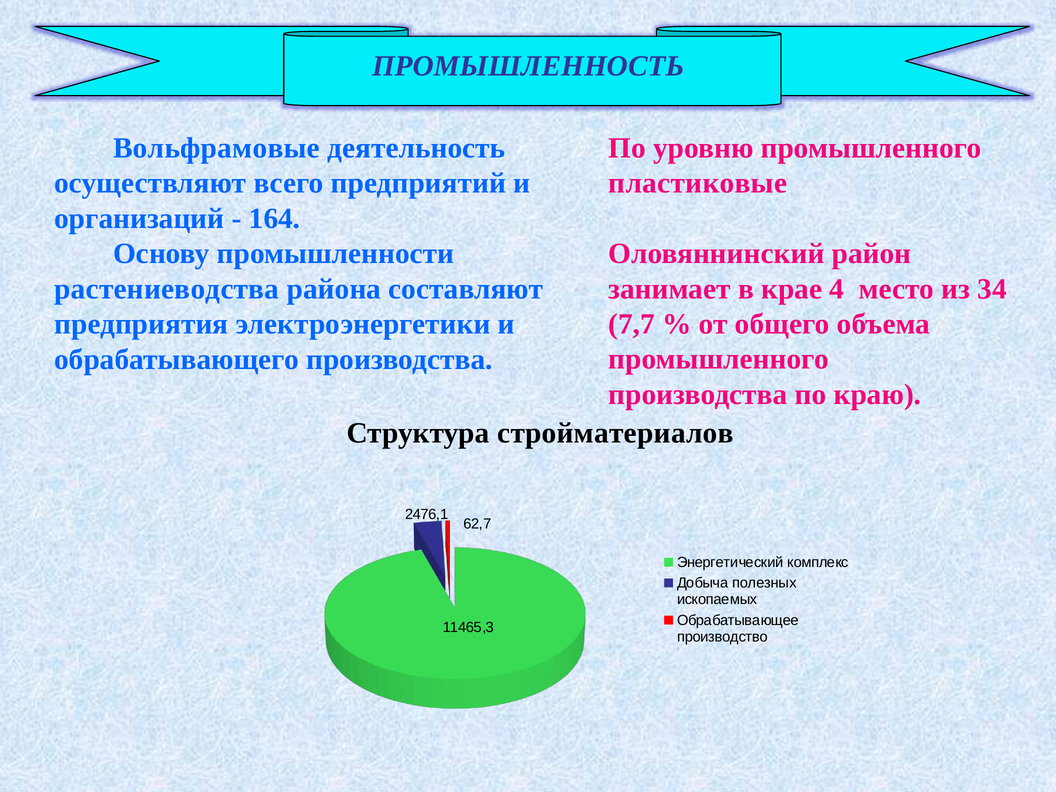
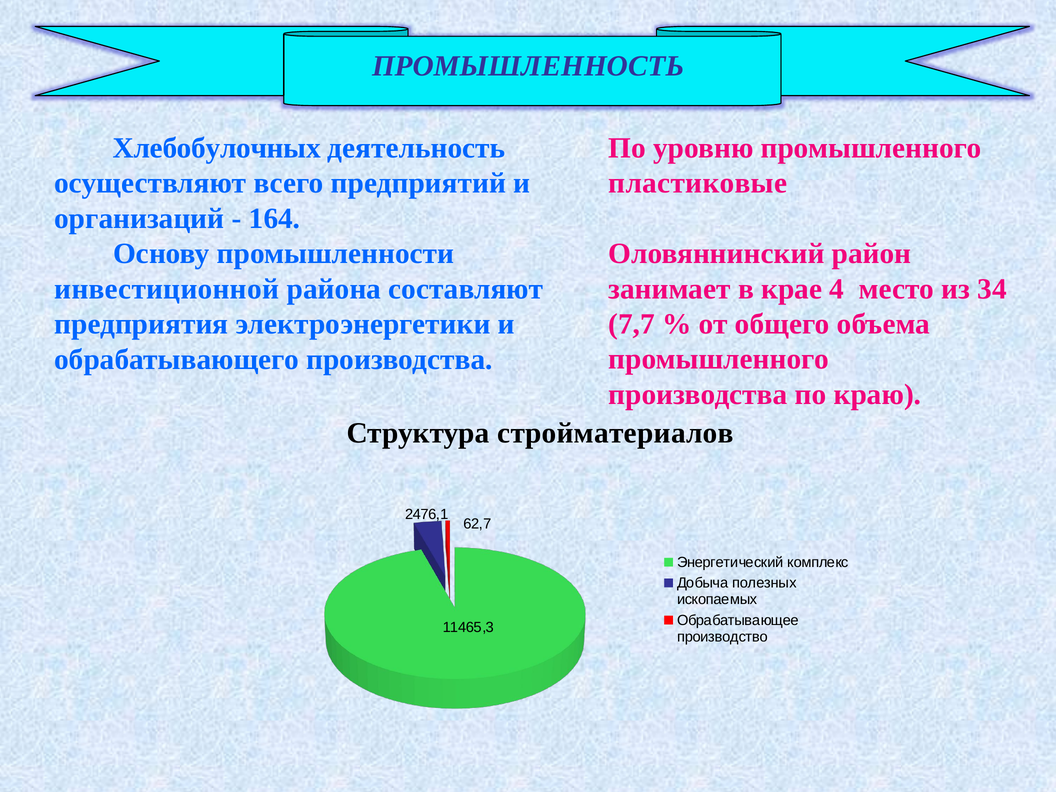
Вольфрамовые: Вольфрамовые -> Хлебобулочных
растениеводства: растениеводства -> инвестиционной
